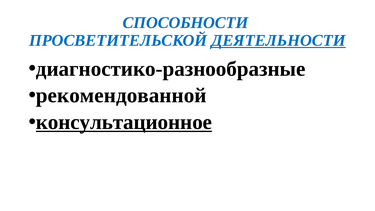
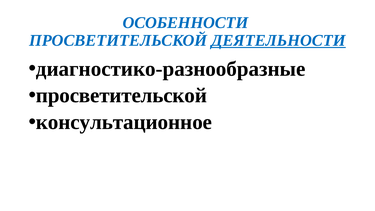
СПОСОБНОСТИ: СПОСОБНОСТИ -> ОСОБЕННОСТИ
рекомендованной at (121, 96): рекомендованной -> просветительской
консультационное underline: present -> none
